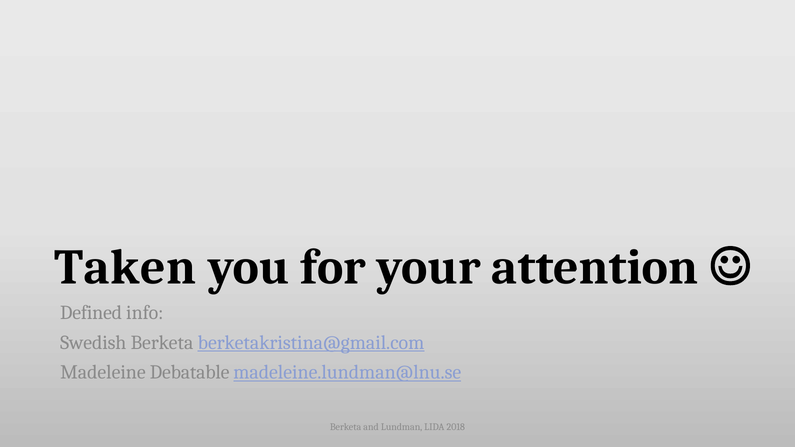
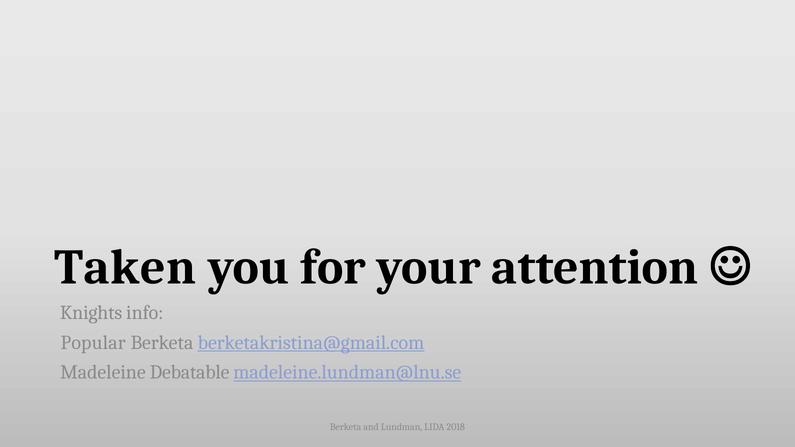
Defined: Defined -> Knights
Swedish: Swedish -> Popular
